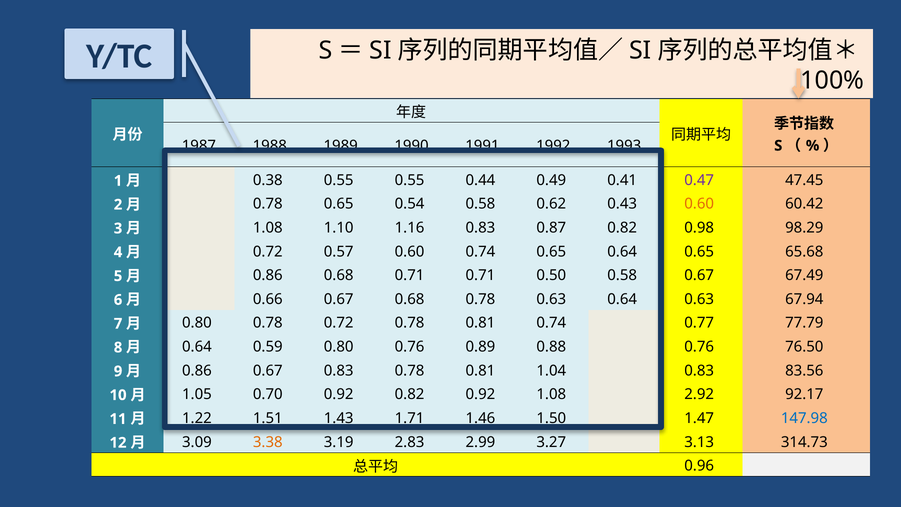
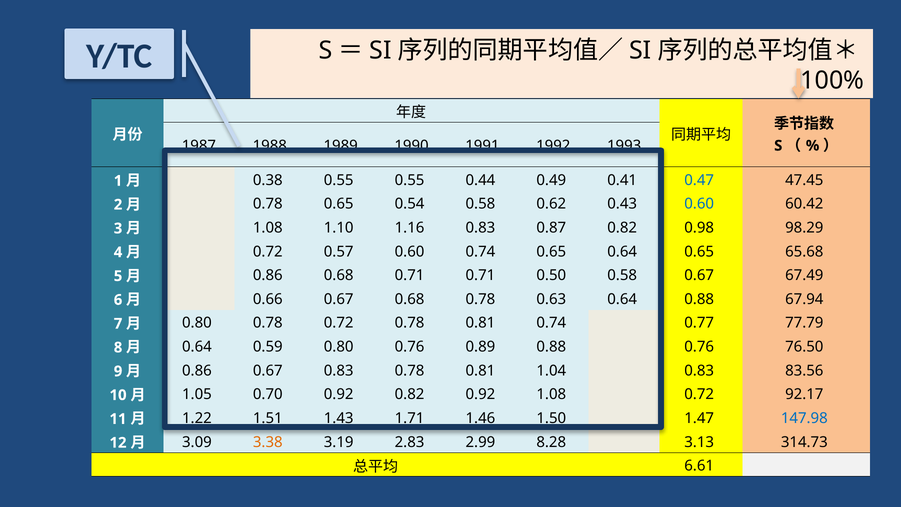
0.47 colour: purple -> blue
0.60 at (699, 204) colour: orange -> blue
0.63 at (699, 299): 0.63 -> 0.88
2.92 at (699, 394): 2.92 -> 0.72
3.27: 3.27 -> 8.28
0.96: 0.96 -> 6.61
